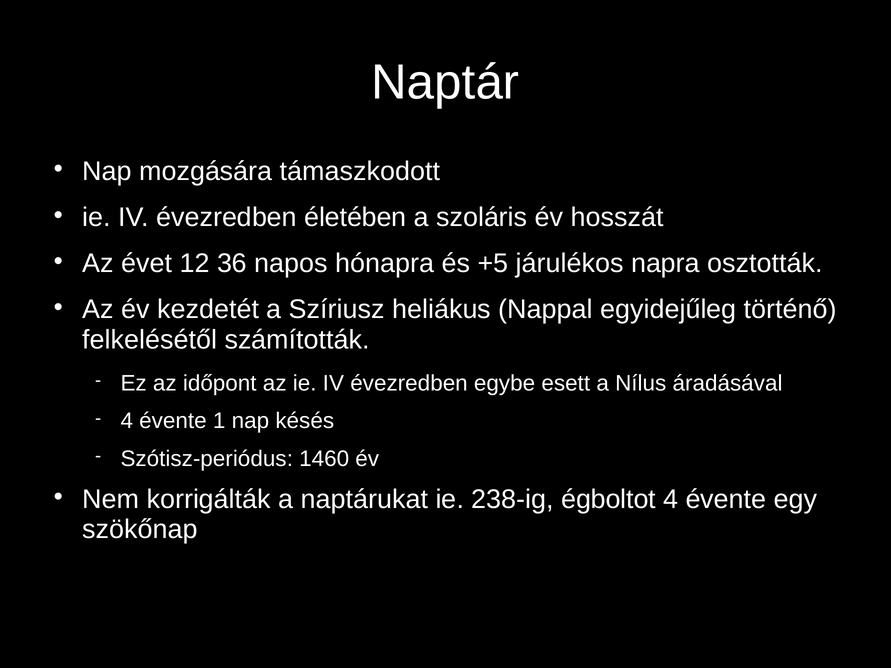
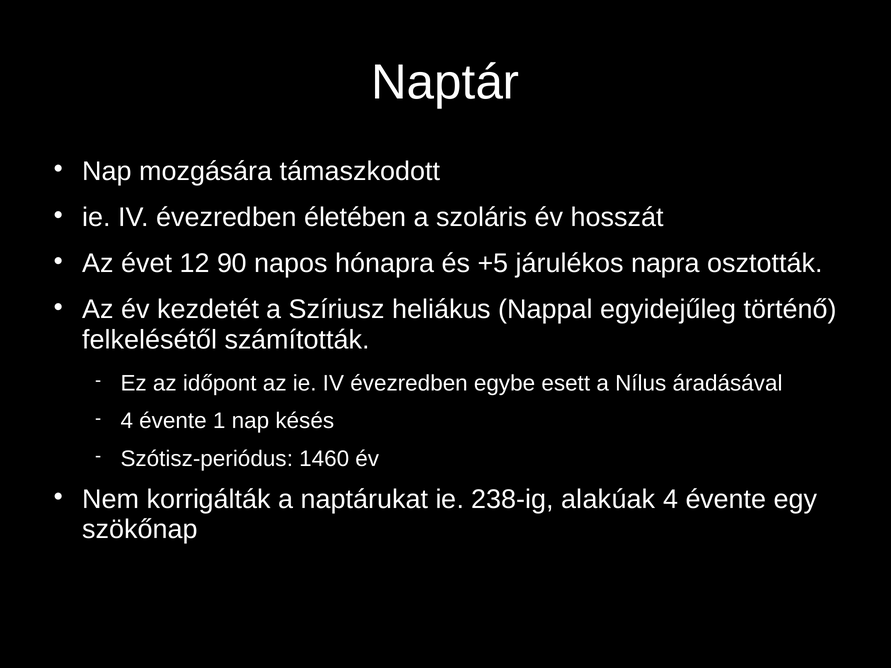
36: 36 -> 90
égboltot: égboltot -> alakúak
